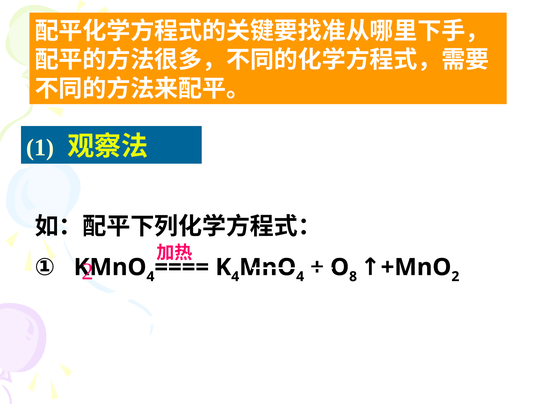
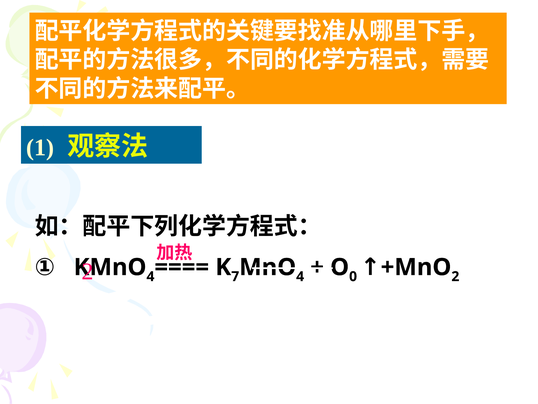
4 at (235, 276): 4 -> 7
8: 8 -> 0
